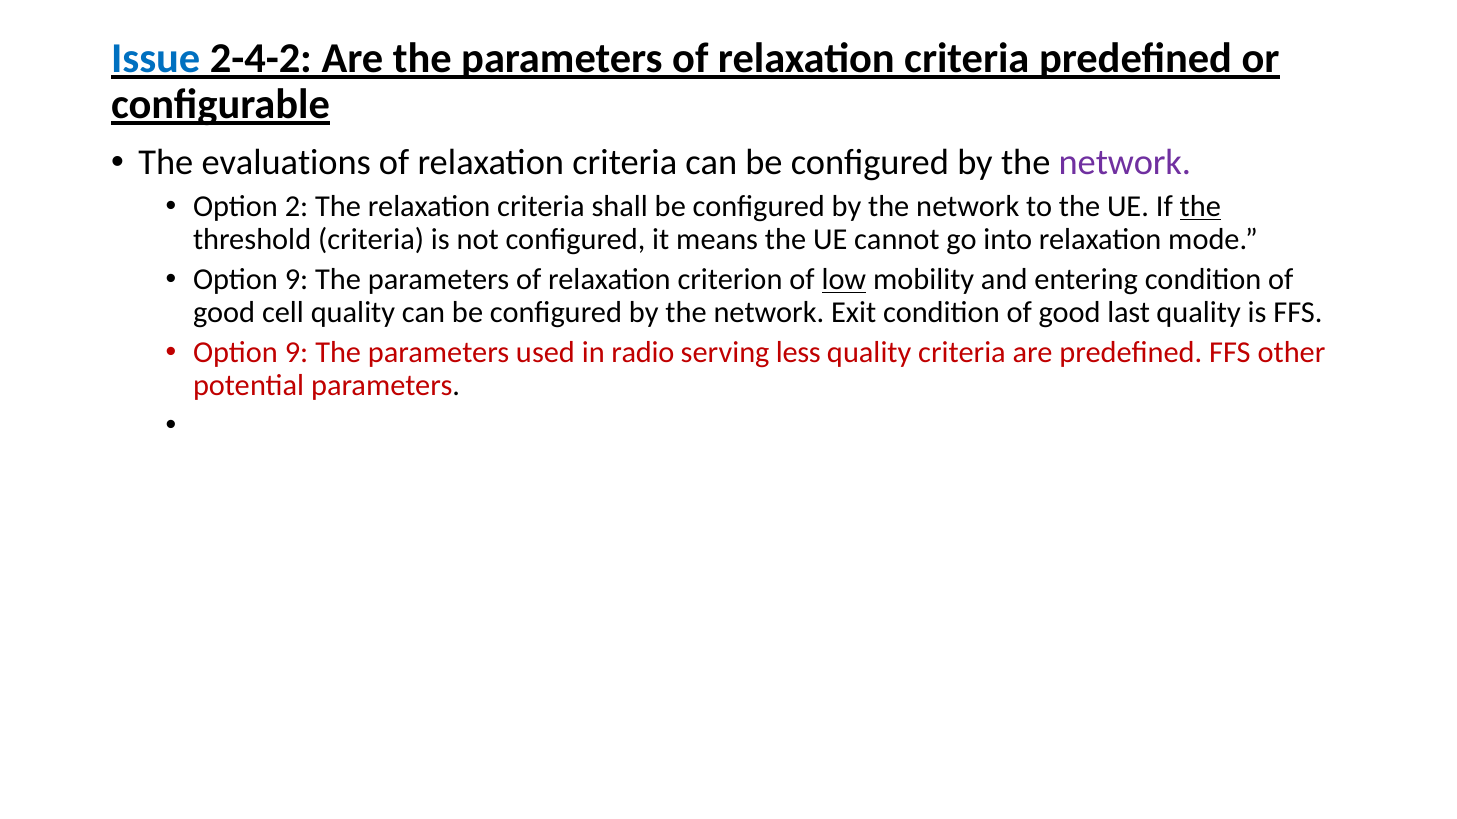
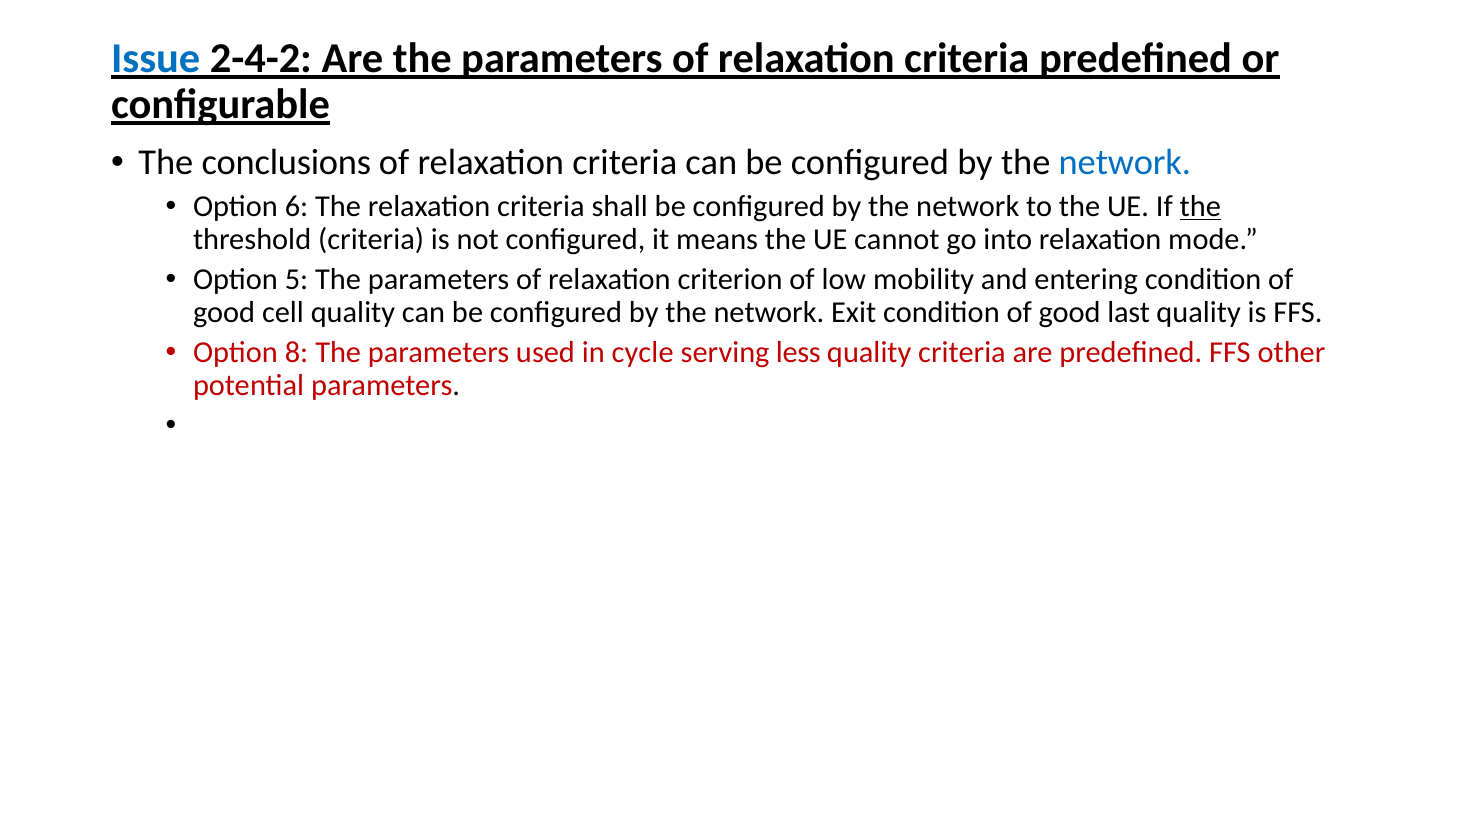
evaluations: evaluations -> conclusions
network at (1125, 163) colour: purple -> blue
2: 2 -> 6
9 at (297, 280): 9 -> 5
low underline: present -> none
9 at (297, 353): 9 -> 8
radio: radio -> cycle
